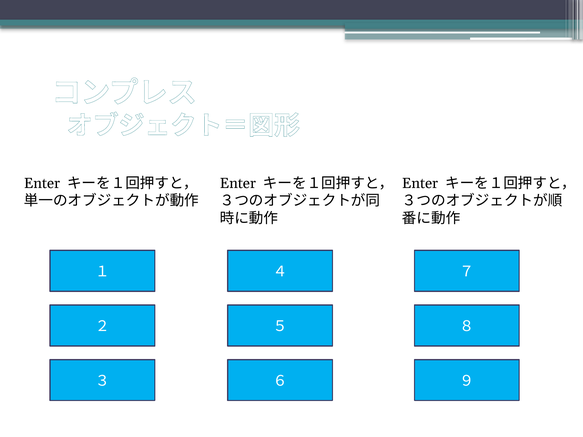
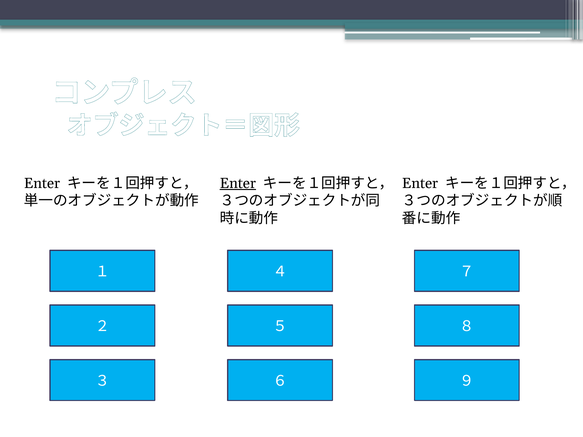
Enter at (238, 183) underline: none -> present
